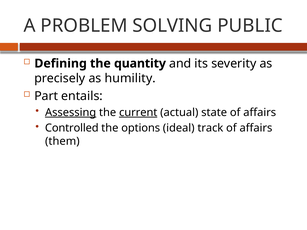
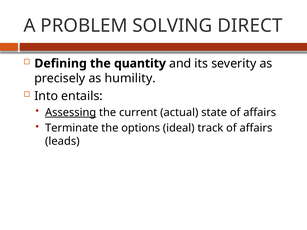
PUBLIC: PUBLIC -> DIRECT
Part: Part -> Into
current underline: present -> none
Controlled: Controlled -> Terminate
them: them -> leads
